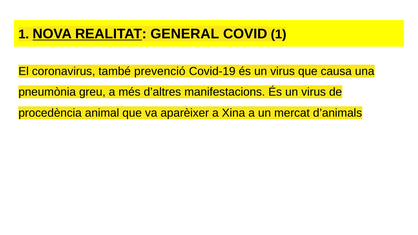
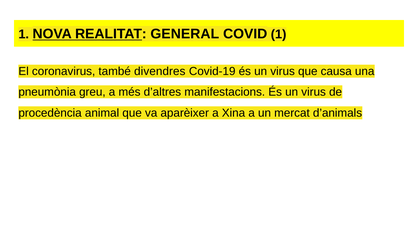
prevenció: prevenció -> divendres
